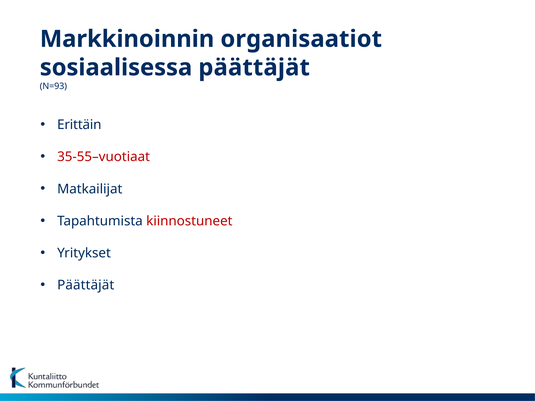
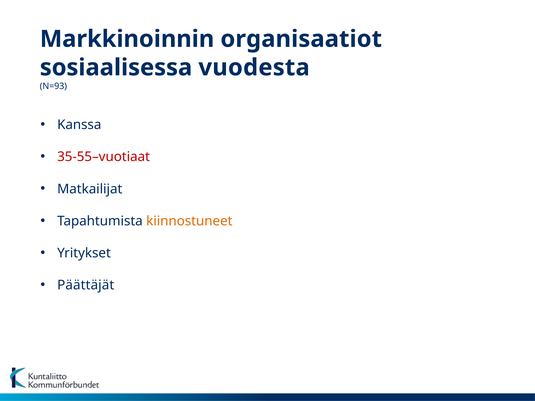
päättäjät at (254, 68): päättäjät -> vuodesta
Erittäin: Erittäin -> Kanssa
kiinnostuneet colour: red -> orange
